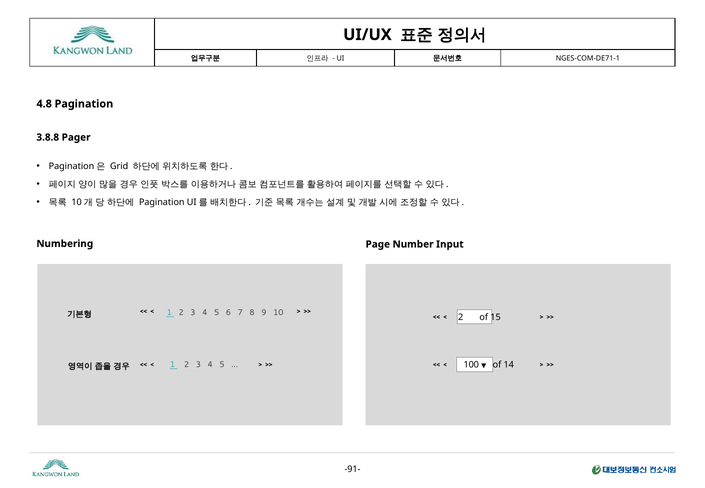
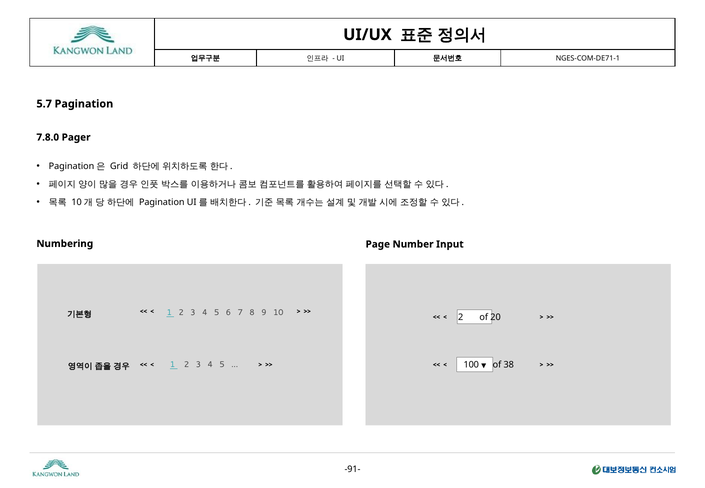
4.8: 4.8 -> 5.7
3.8.8: 3.8.8 -> 7.8.0
15: 15 -> 20
14: 14 -> 38
